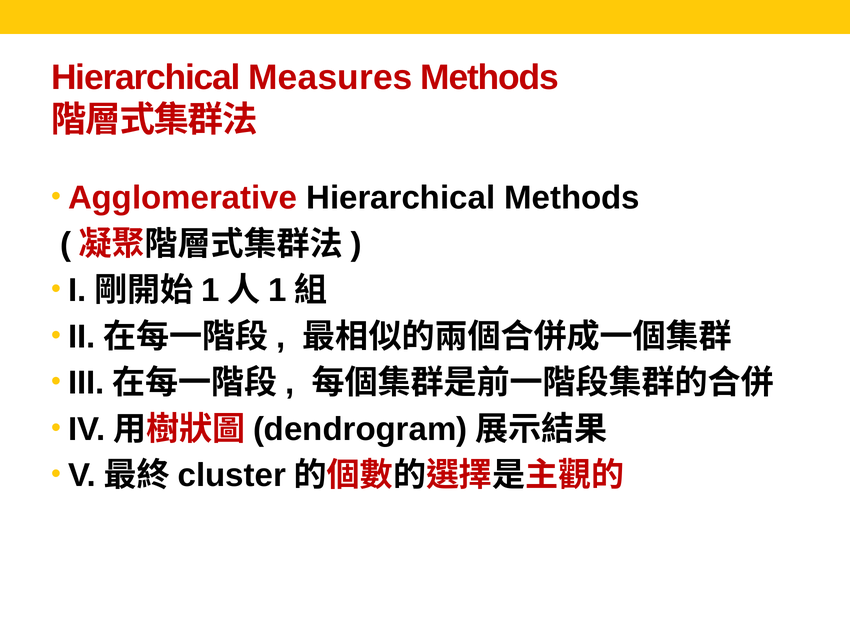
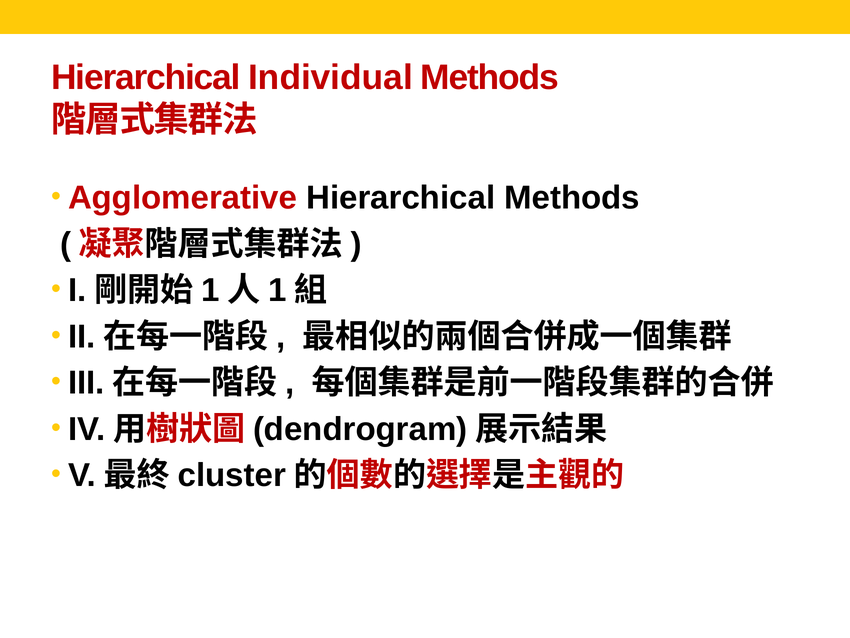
Measures: Measures -> Individual
